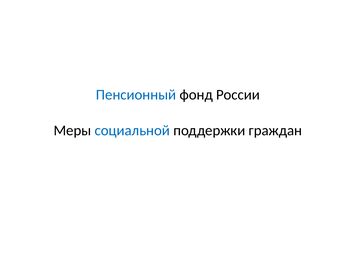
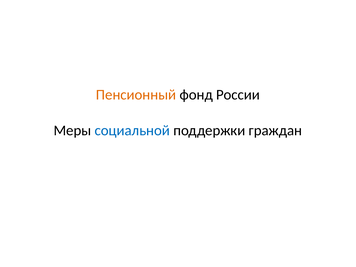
Пенсионный colour: blue -> orange
